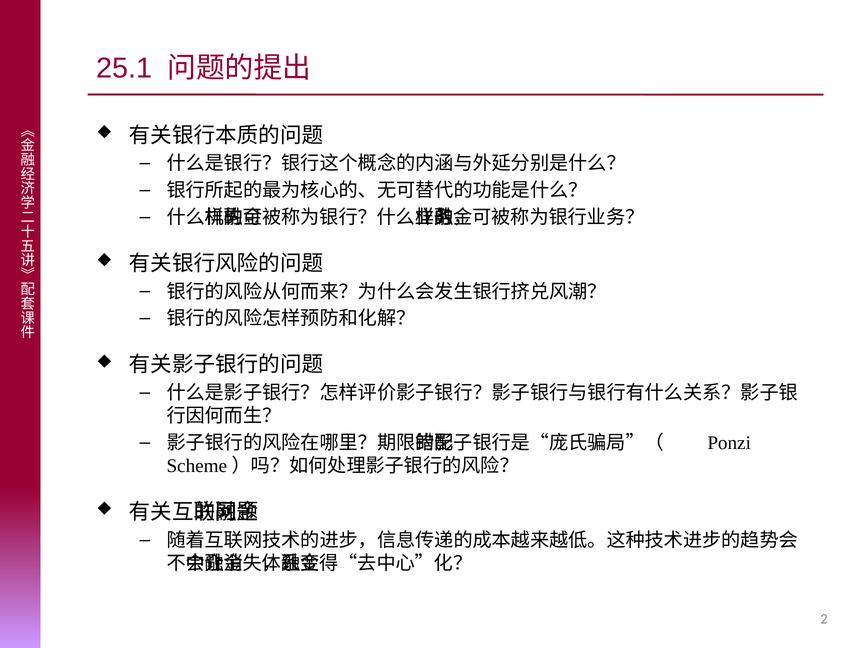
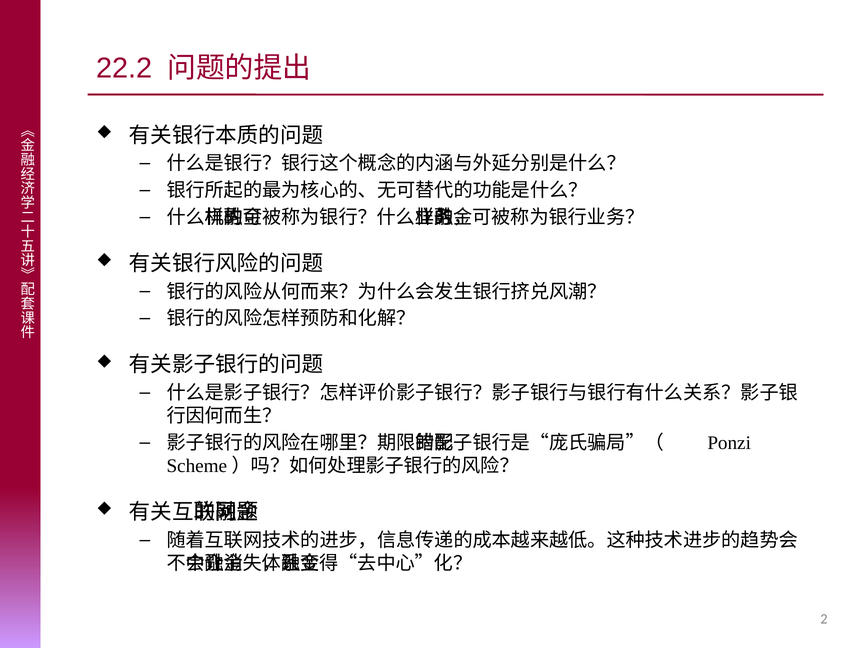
25.1: 25.1 -> 22.2
